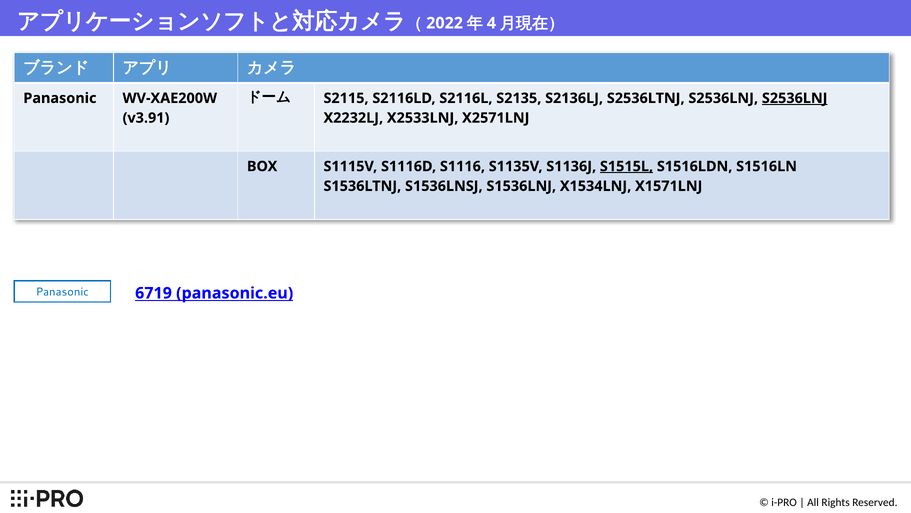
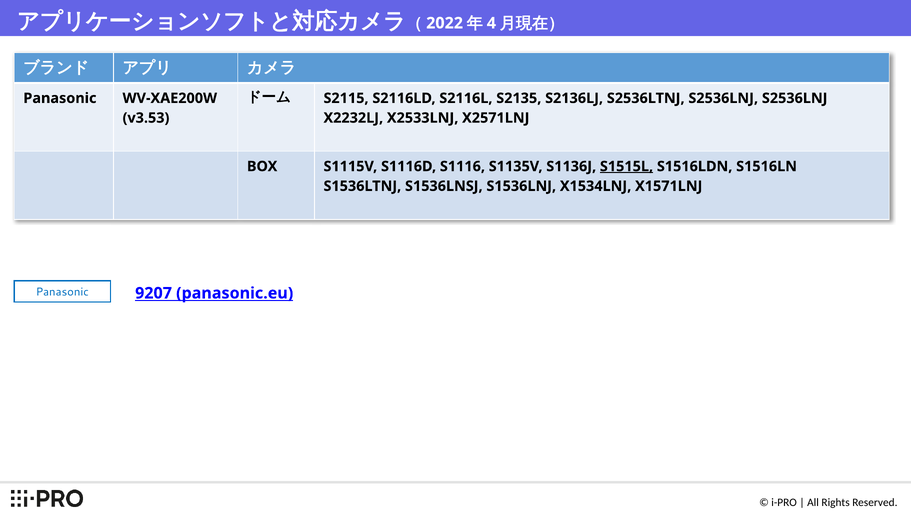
S2536LNJ at (795, 98) underline: present -> none
v3.91: v3.91 -> v3.53
6719: 6719 -> 9207
